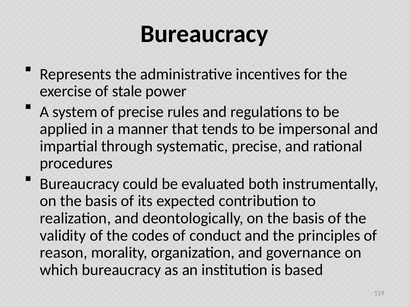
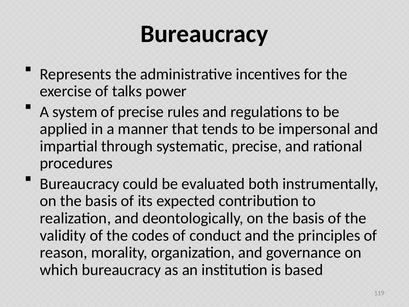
stale: stale -> talks
